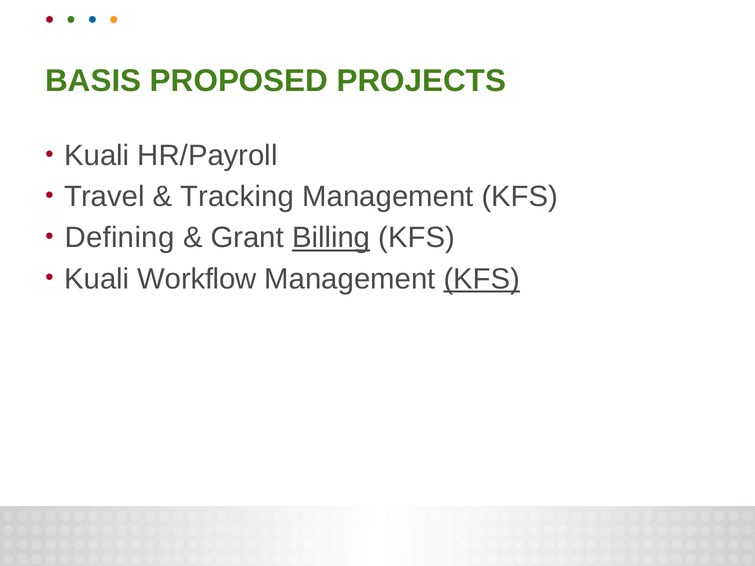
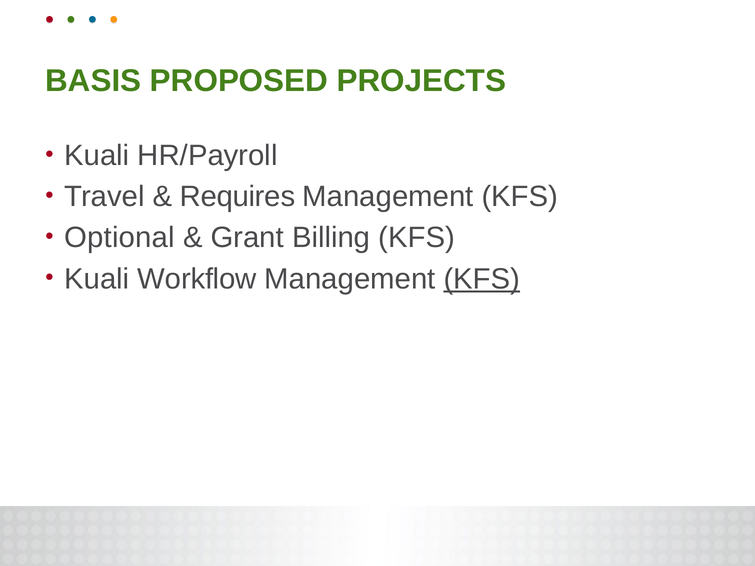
Tracking: Tracking -> Requires
Defining: Defining -> Optional
Billing underline: present -> none
